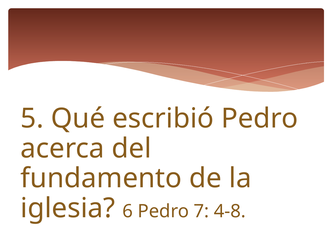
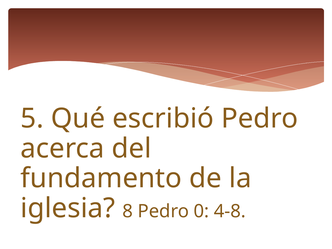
6: 6 -> 8
7: 7 -> 0
